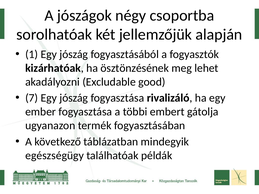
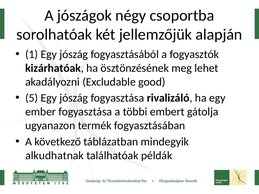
7: 7 -> 5
egészségügy: egészségügy -> alkudhatnak
